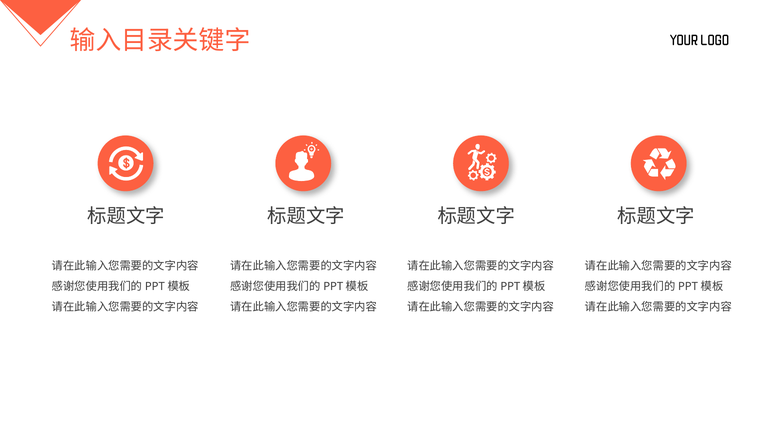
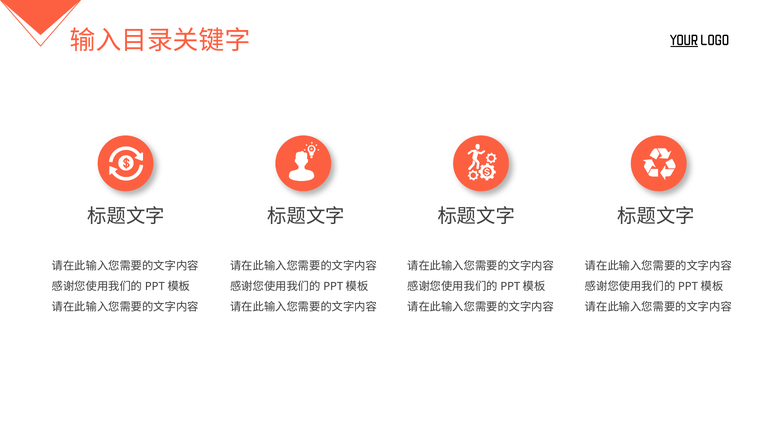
YOUR underline: none -> present
